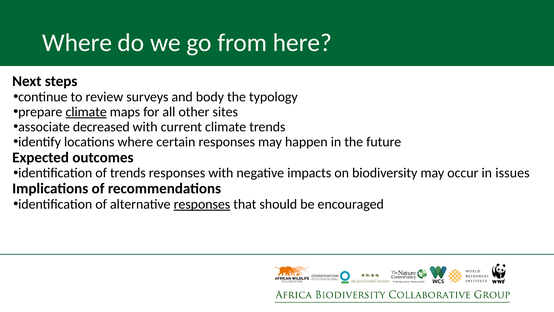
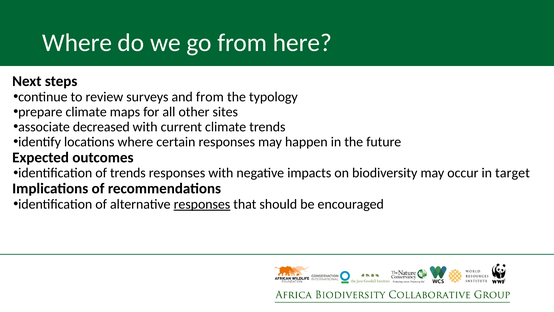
and body: body -> from
climate at (86, 112) underline: present -> none
issues: issues -> target
